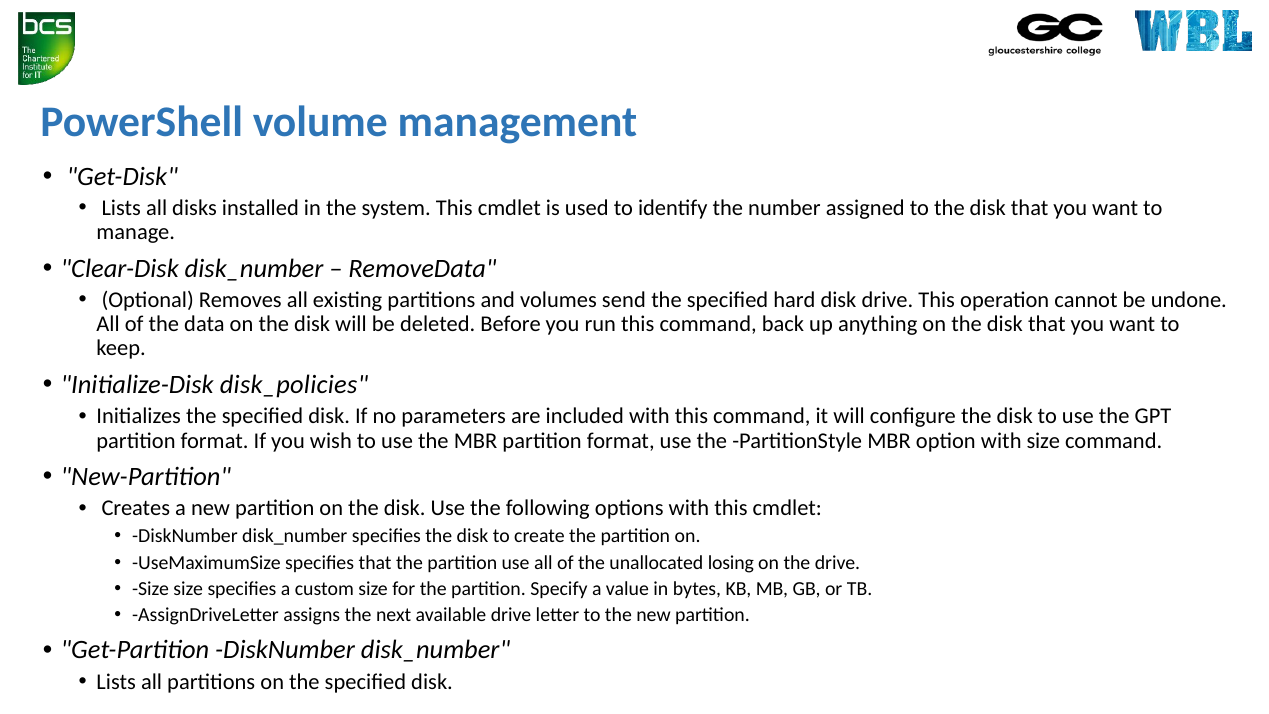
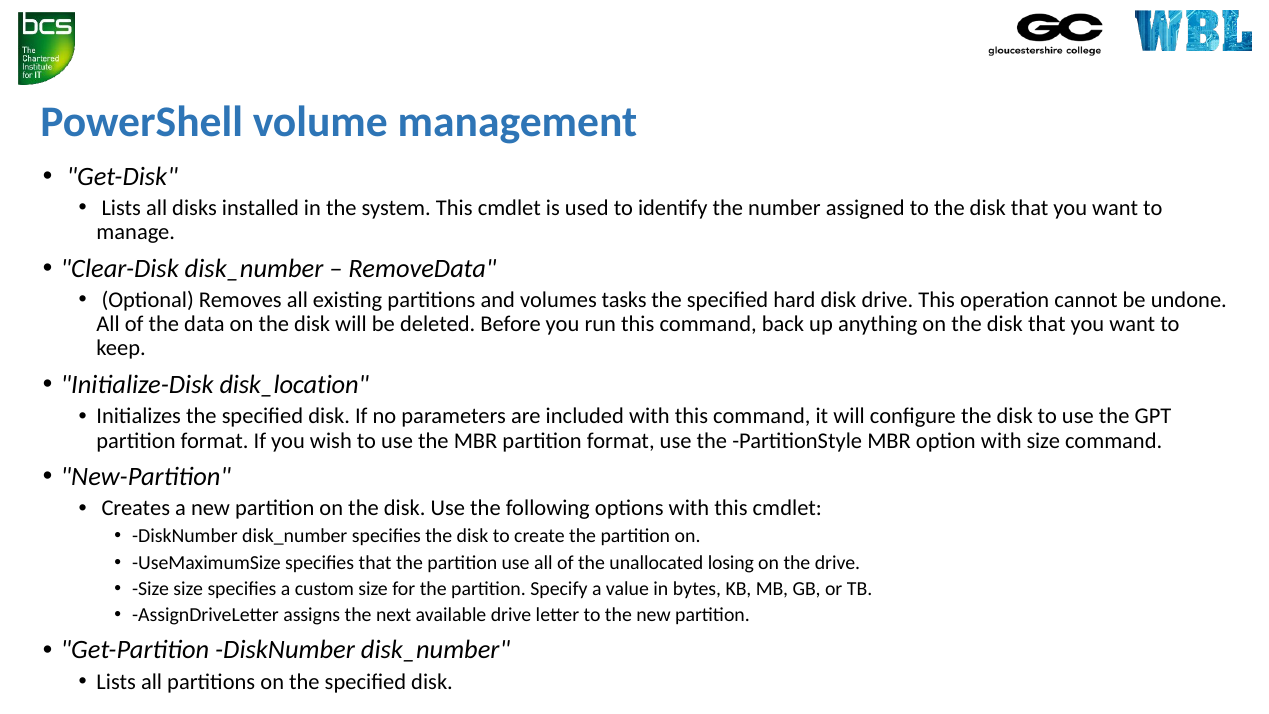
send: send -> tasks
disk_policies: disk_policies -> disk_location
